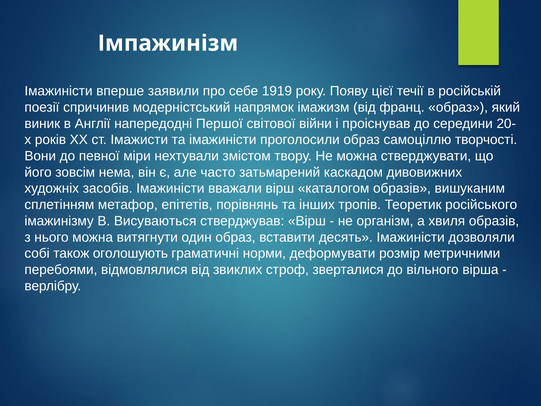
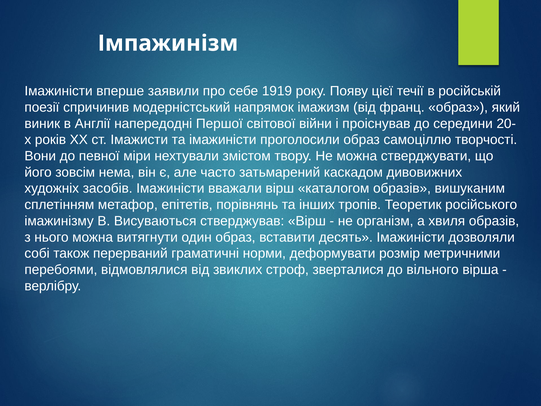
оголошують: оголошують -> перерваний
